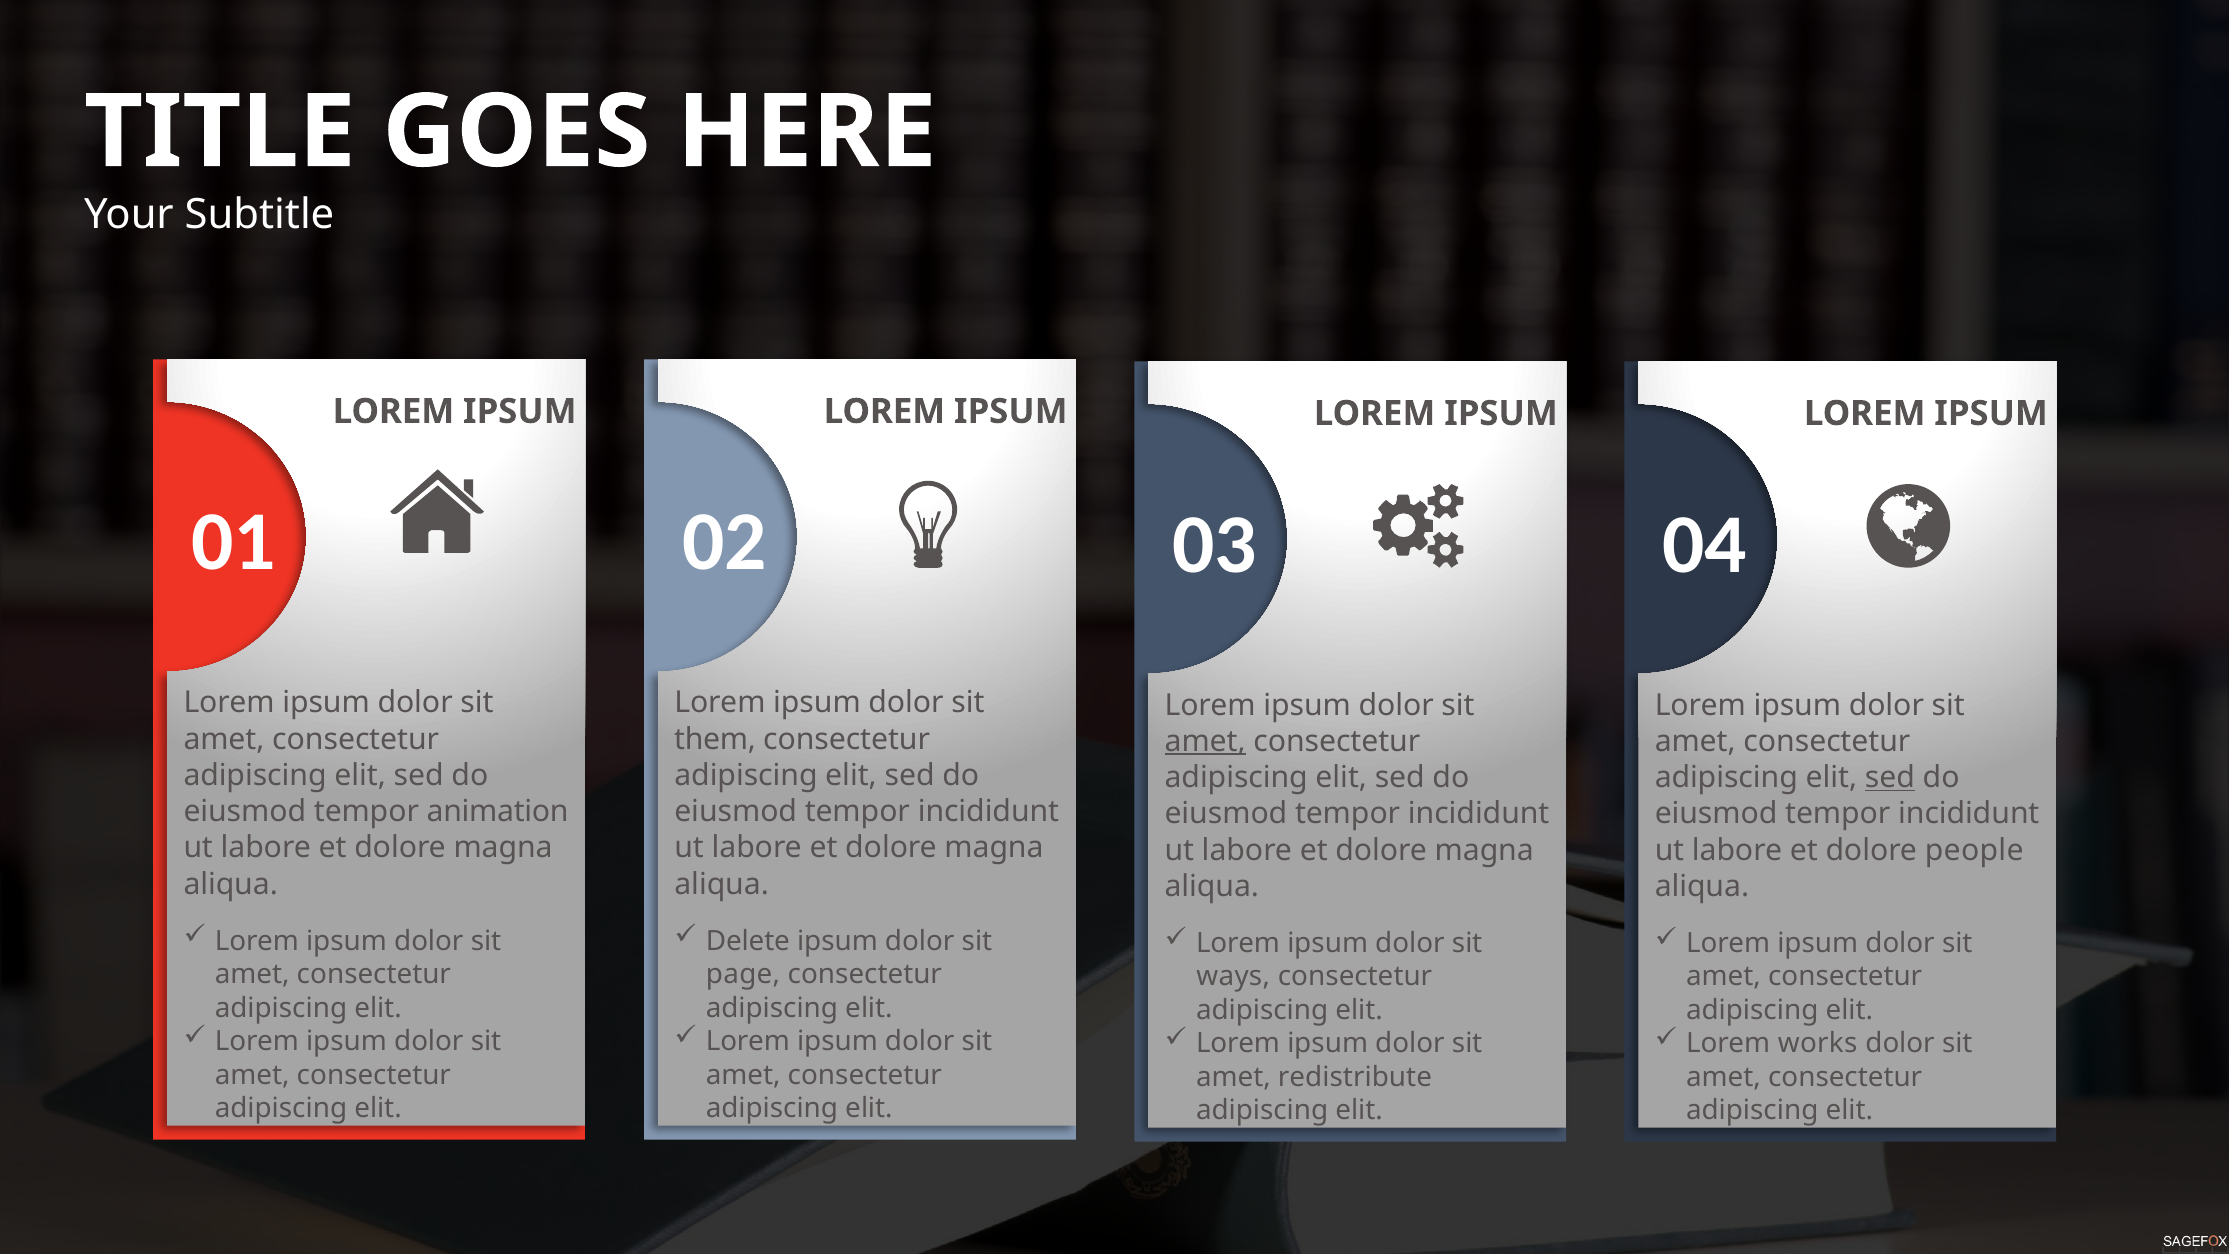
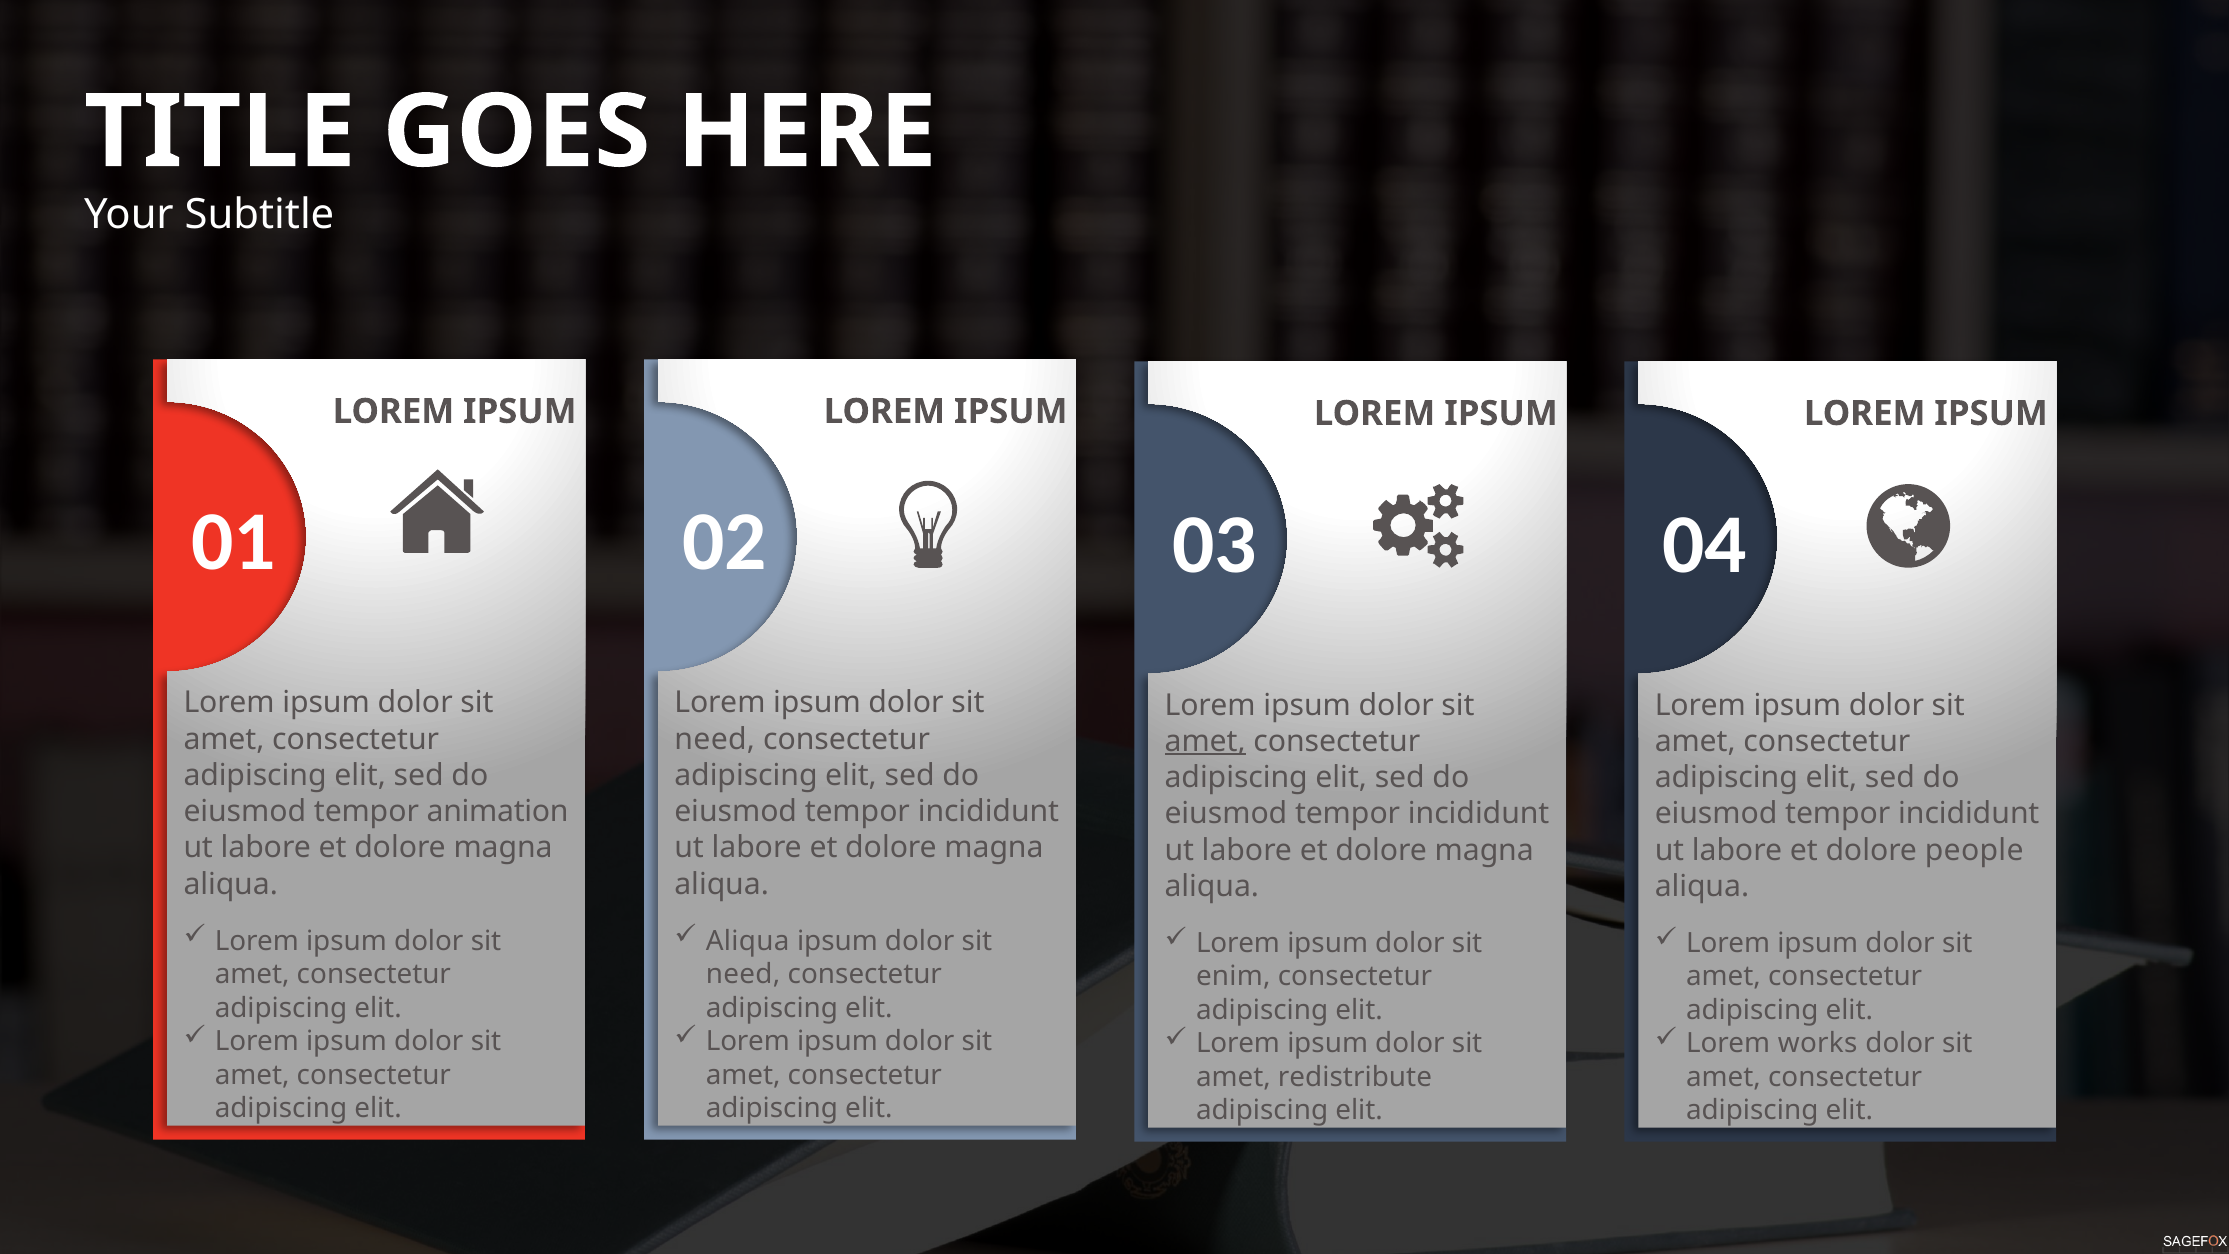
them at (715, 739): them -> need
sed at (1890, 777) underline: present -> none
Delete at (748, 941): Delete -> Aliqua
page at (743, 975): page -> need
ways: ways -> enim
